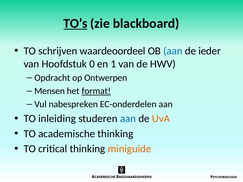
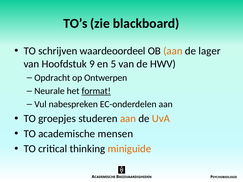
TO’s underline: present -> none
aan at (173, 51) colour: blue -> orange
ieder: ieder -> lager
0: 0 -> 9
1: 1 -> 5
Mensen: Mensen -> Neurale
inleiding: inleiding -> groepjes
aan at (128, 119) colour: blue -> orange
academische thinking: thinking -> mensen
